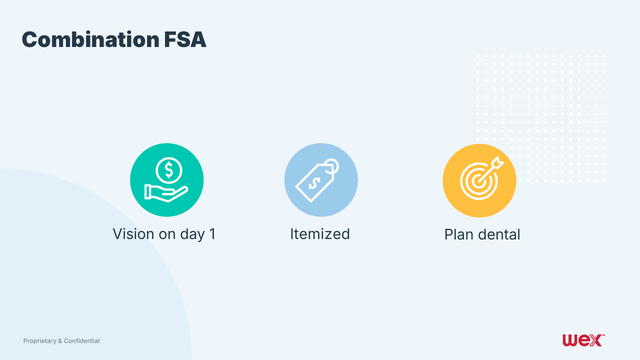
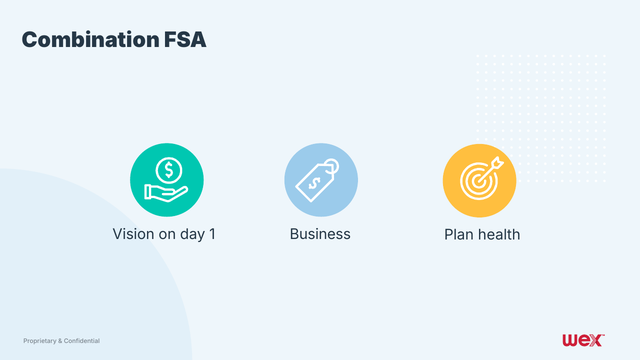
Itemized: Itemized -> Business
dental: dental -> health
